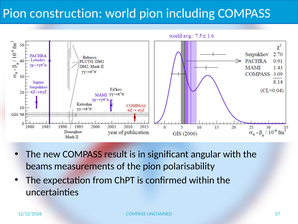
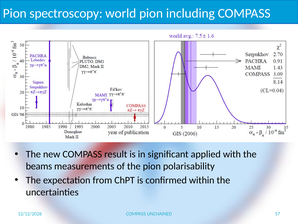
construction: construction -> spectroscopy
angular: angular -> applied
